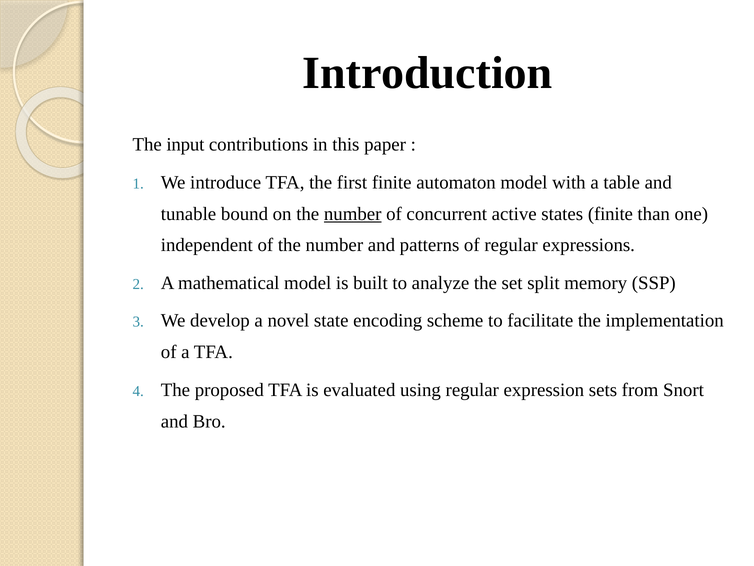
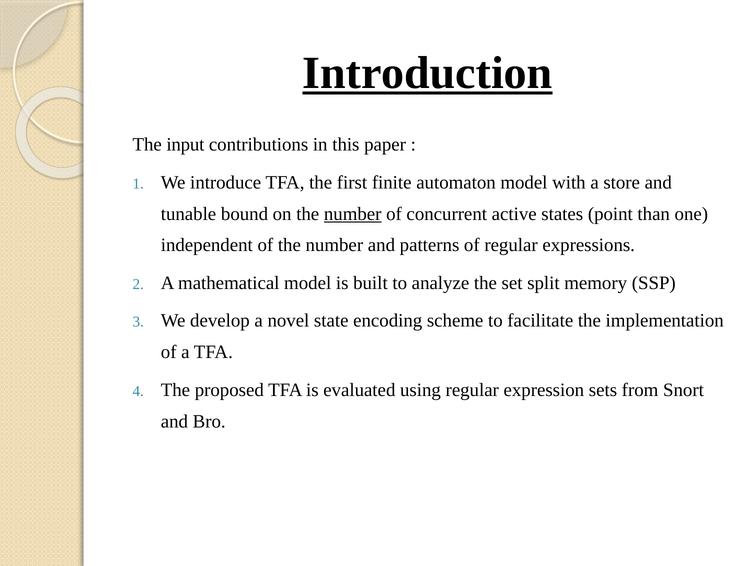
Introduction underline: none -> present
table: table -> store
states finite: finite -> point
